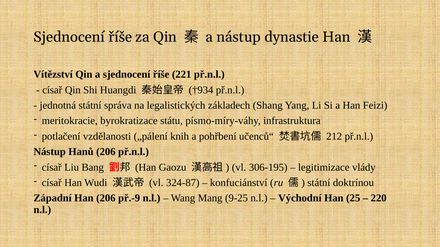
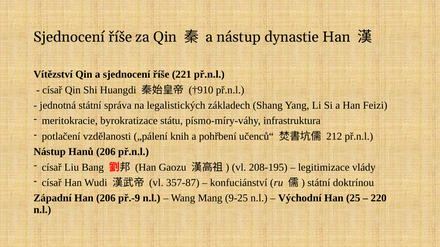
†934: †934 -> †910
306-195: 306-195 -> 208-195
324-87: 324-87 -> 357-87
